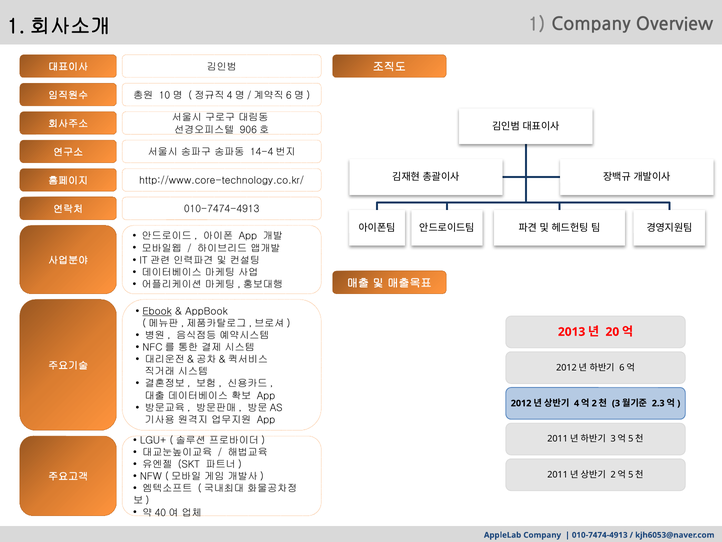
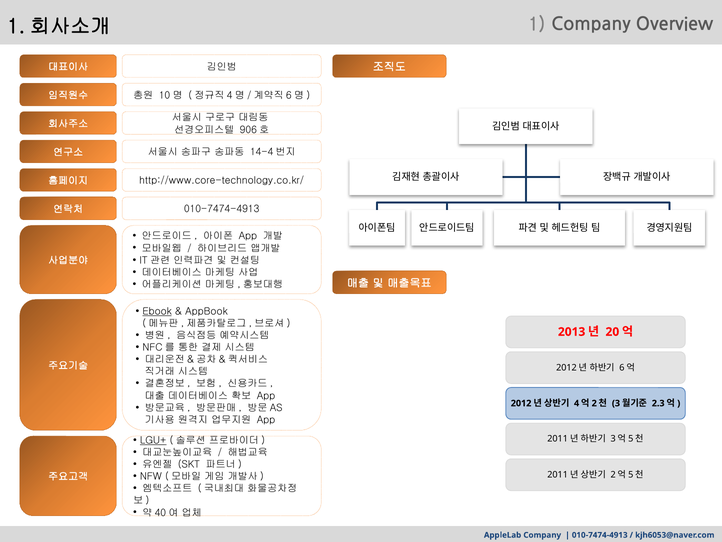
LGU+ underline: none -> present
